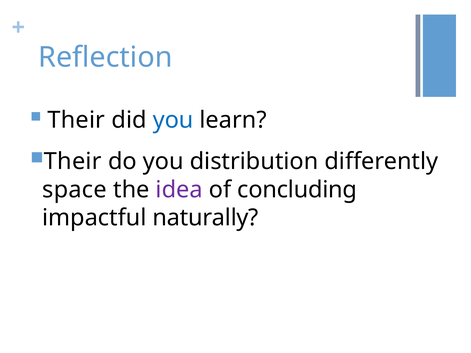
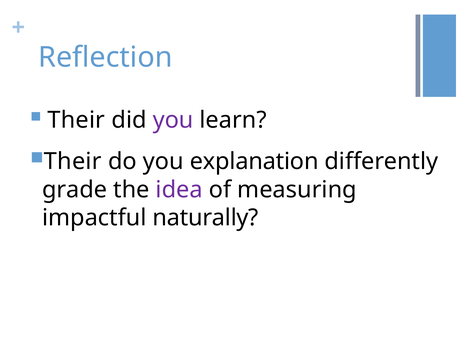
you at (173, 120) colour: blue -> purple
distribution: distribution -> explanation
space: space -> grade
concluding: concluding -> measuring
